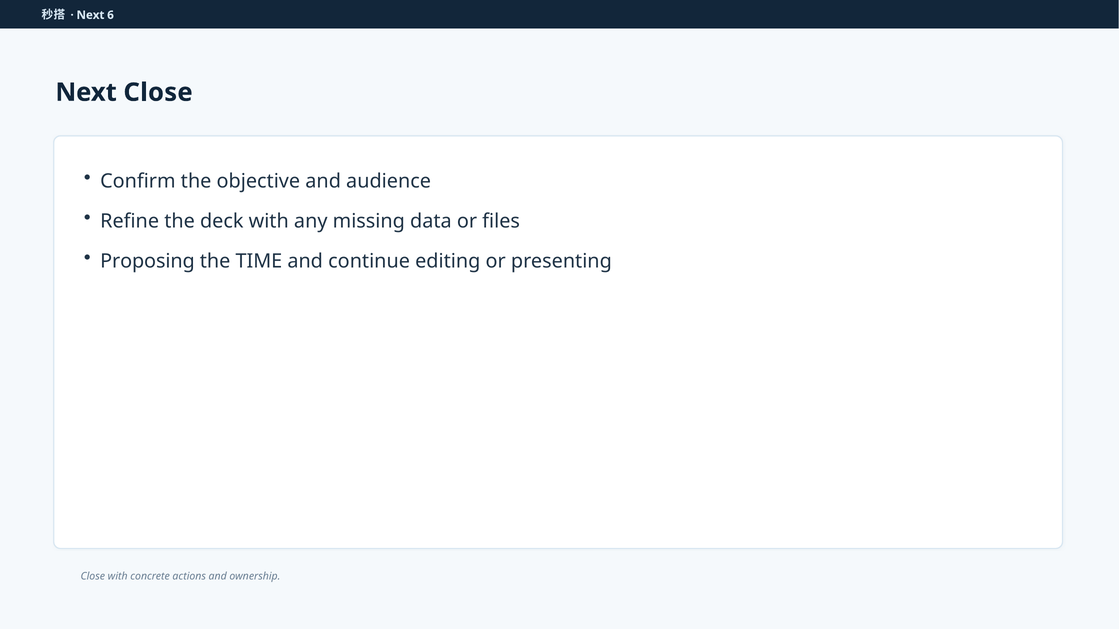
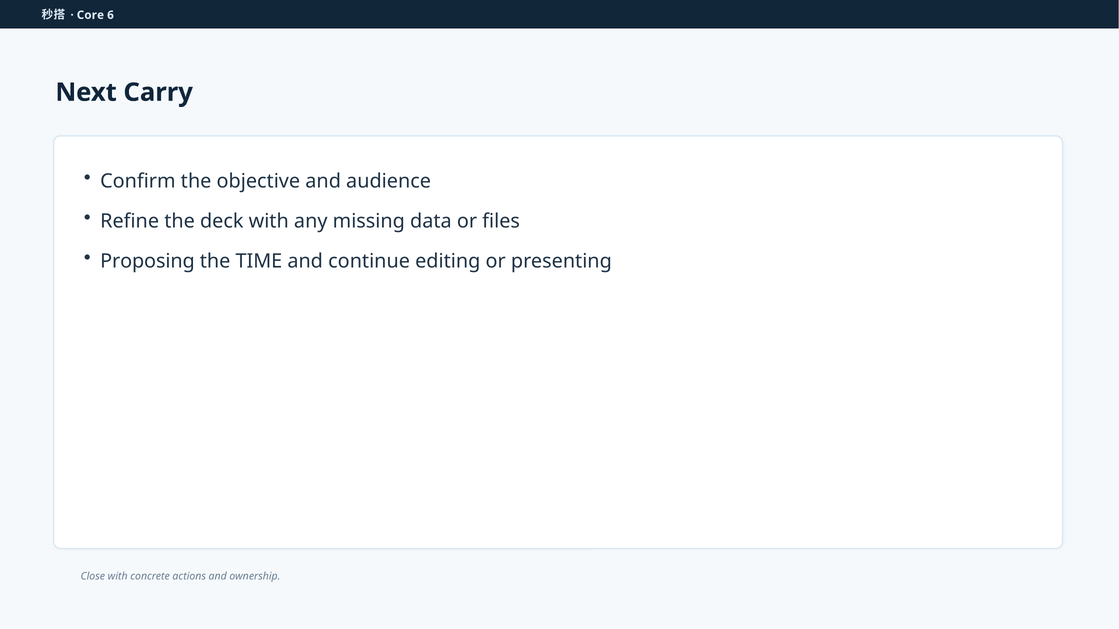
Next at (90, 15): Next -> Core
Next Close: Close -> Carry
